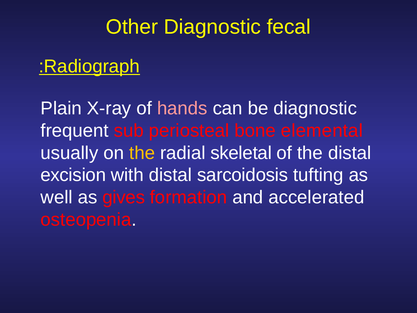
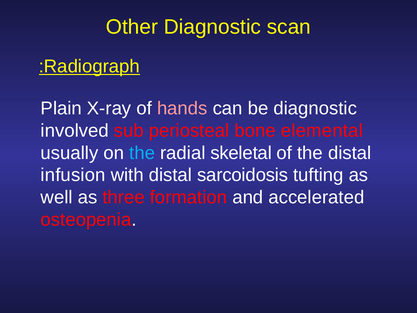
fecal: fecal -> scan
frequent: frequent -> involved
the at (142, 153) colour: yellow -> light blue
excision: excision -> infusion
gives: gives -> three
